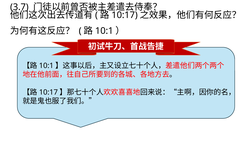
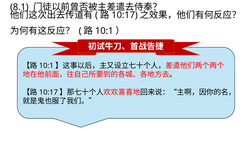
3.7: 3.7 -> 8.1
